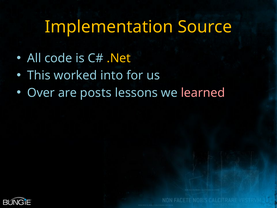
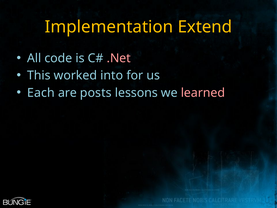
Source: Source -> Extend
.Net colour: yellow -> pink
Over: Over -> Each
